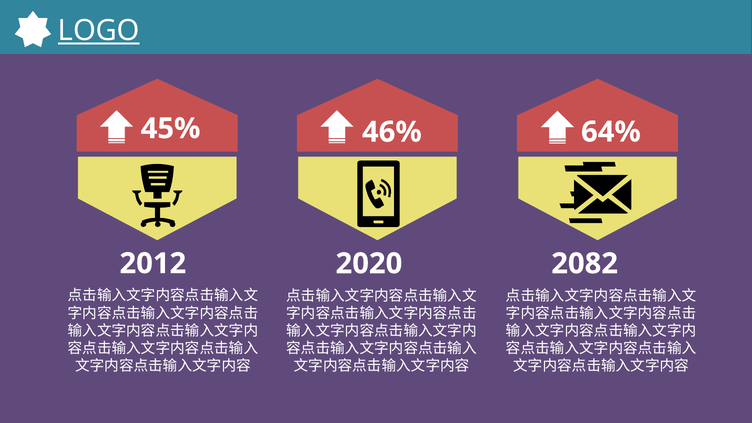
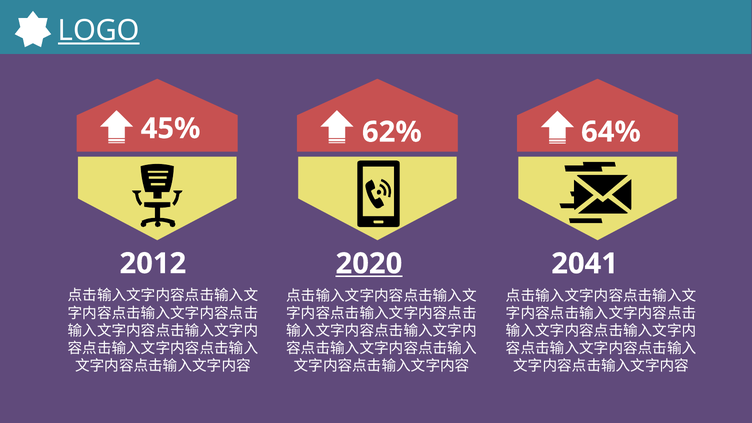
46%: 46% -> 62%
2020 underline: none -> present
2082: 2082 -> 2041
